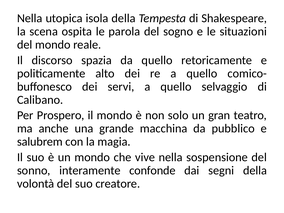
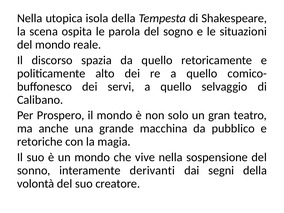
salubrem: salubrem -> retoriche
confonde: confonde -> derivanti
